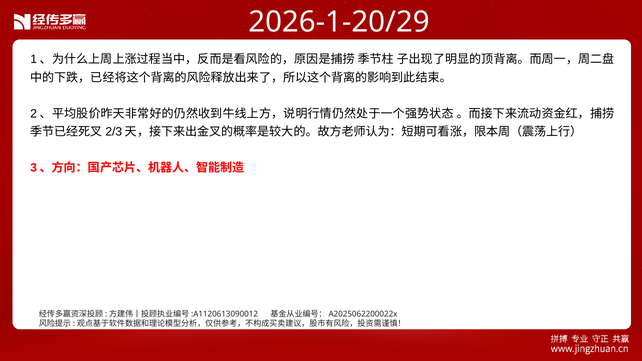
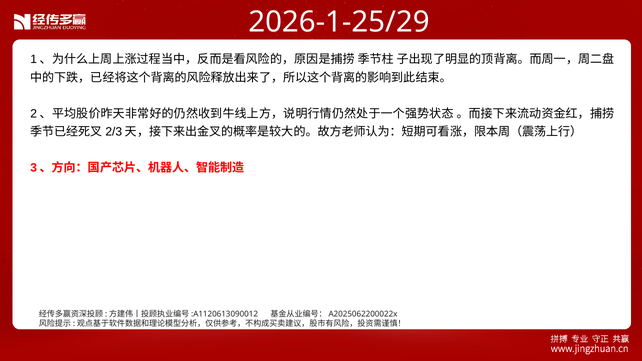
2026-1-20/29: 2026-1-20/29 -> 2026-1-25/29
